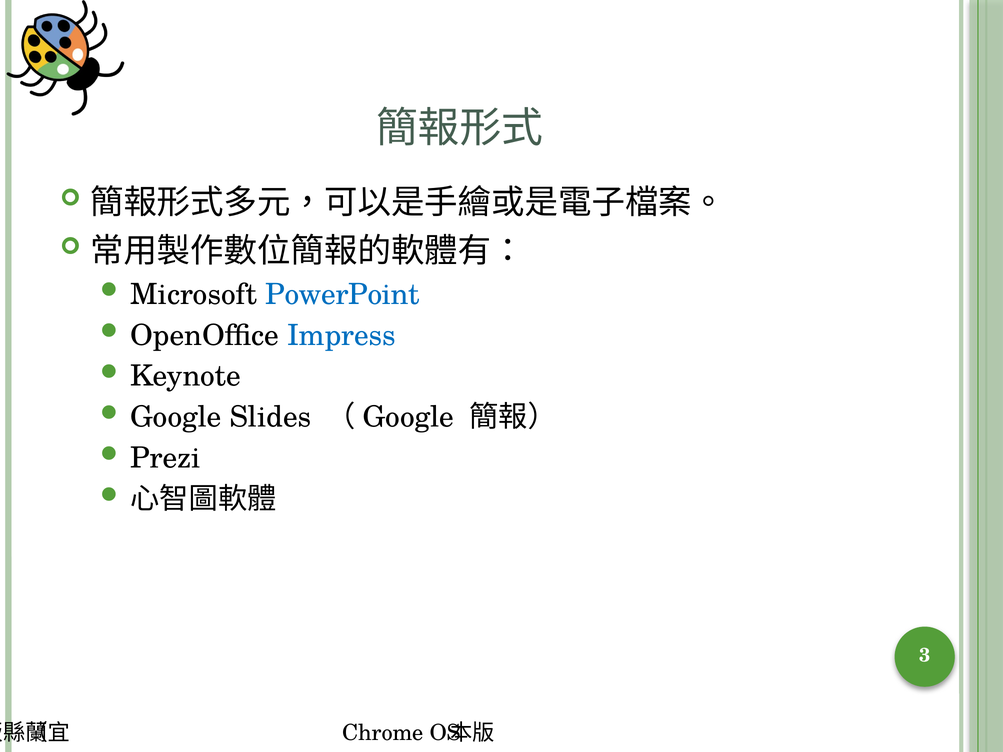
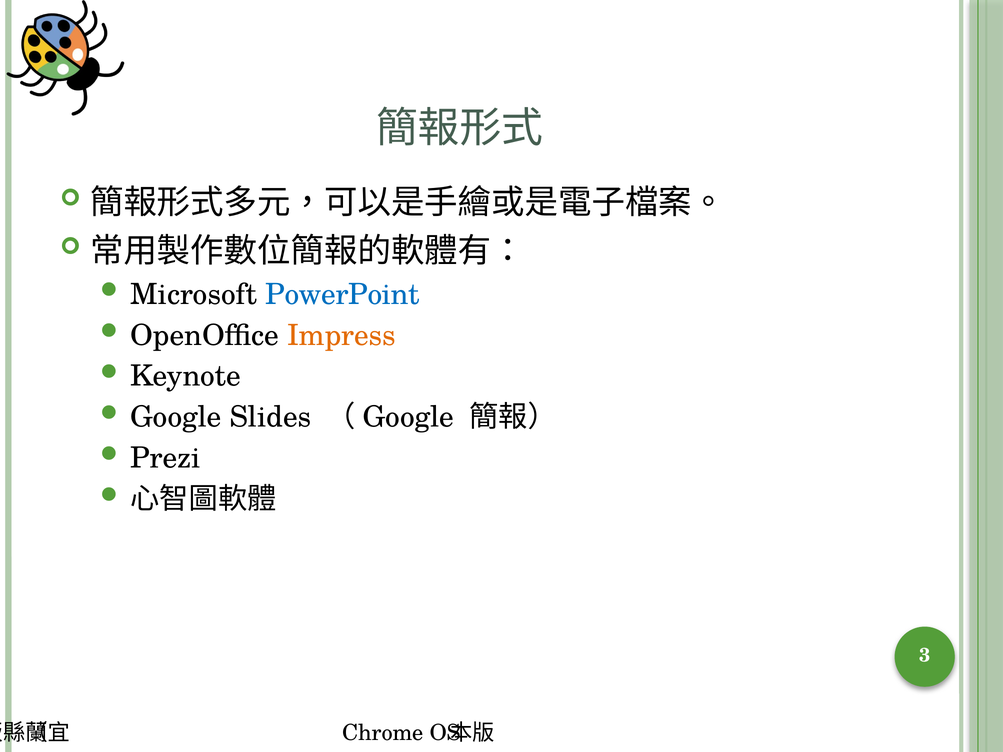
Impress colour: blue -> orange
